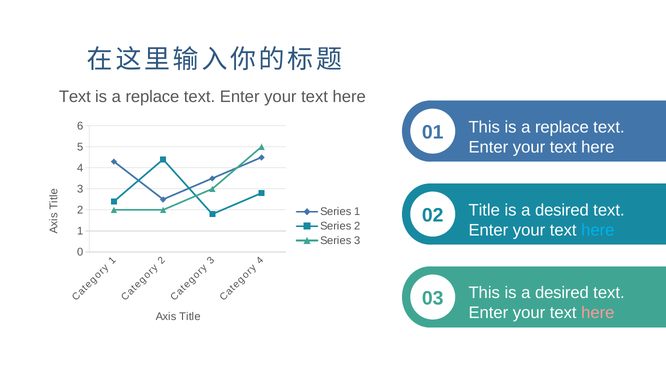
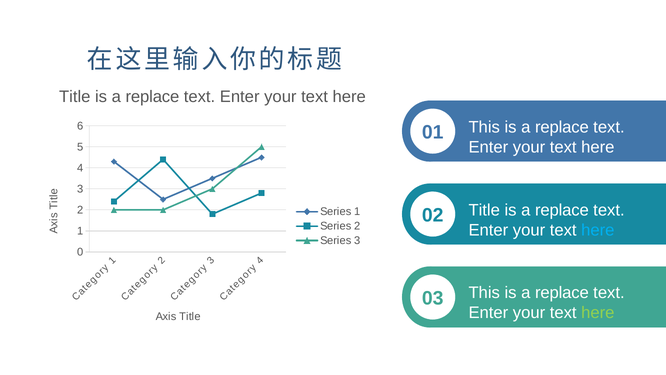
Text at (75, 97): Text -> Title
desired at (562, 210): desired -> replace
desired at (562, 293): desired -> replace
here at (598, 313) colour: pink -> light green
